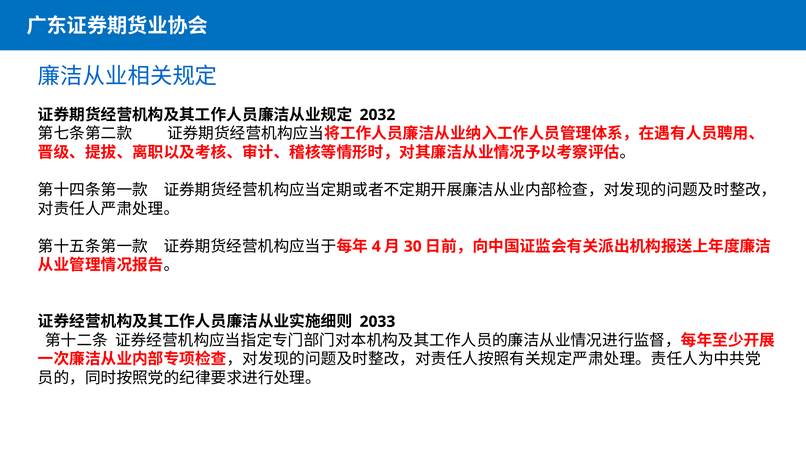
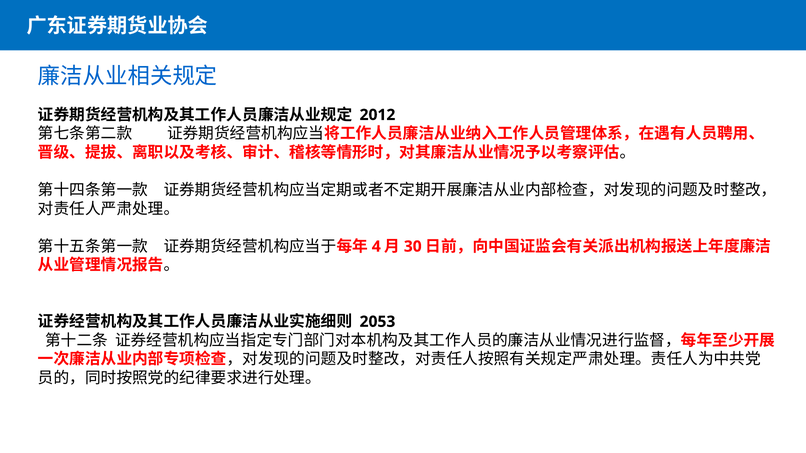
2032: 2032 -> 2012
2033: 2033 -> 2053
